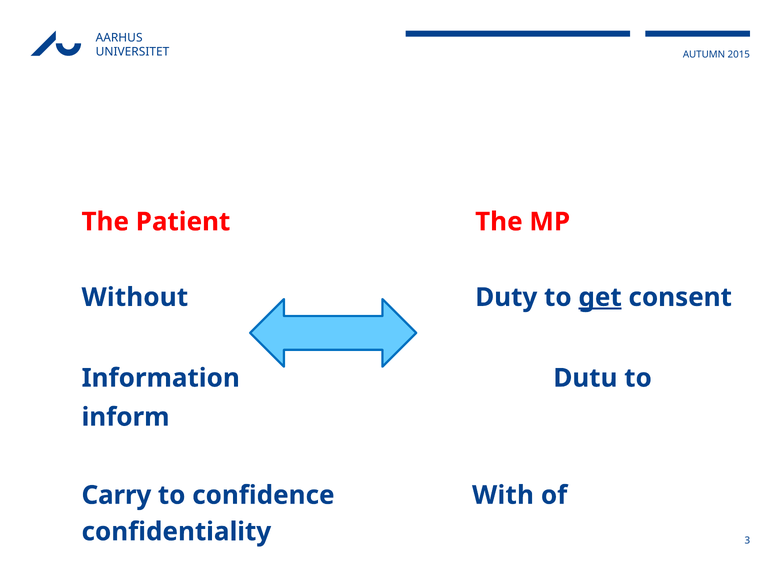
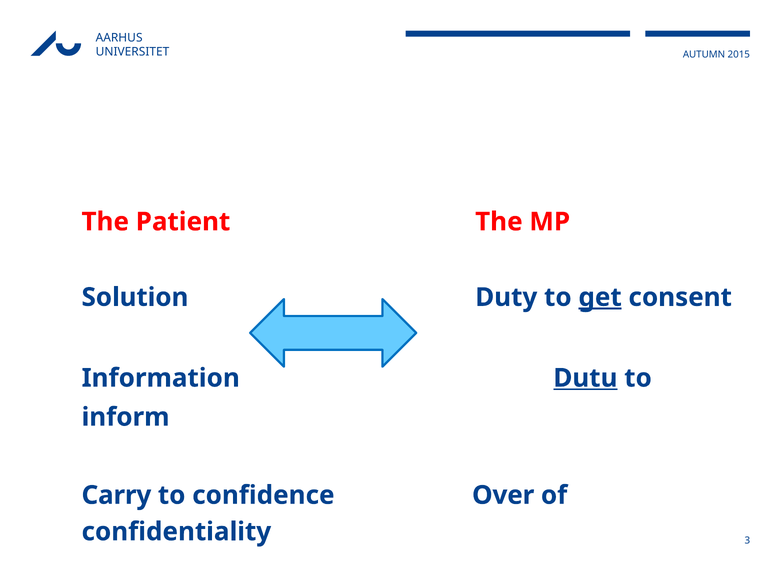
Without: Without -> Solution
Dutu underline: none -> present
With: With -> Over
